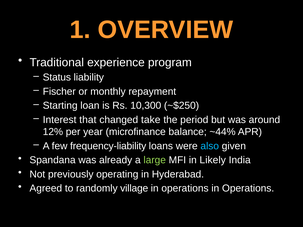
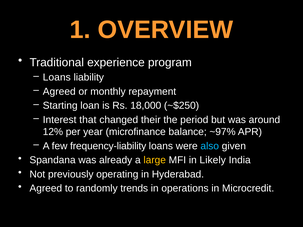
Status at (57, 77): Status -> Loans
Fischer at (59, 92): Fischer -> Agreed
10,300: 10,300 -> 18,000
take: take -> their
~44%: ~44% -> ~97%
large colour: light green -> yellow
village: village -> trends
operations in Operations: Operations -> Microcredit
